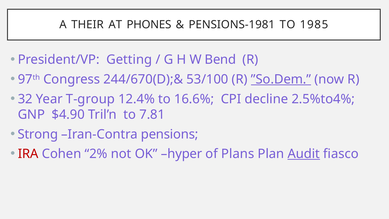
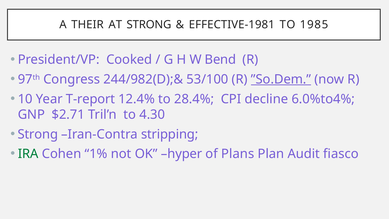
AT PHONES: PHONES -> STRONG
PENSIONS-1981: PENSIONS-1981 -> EFFECTIVE-1981
Getting: Getting -> Cooked
244/670(D);&: 244/670(D);& -> 244/982(D);&
32: 32 -> 10
T-group: T-group -> T-report
16.6%: 16.6% -> 28.4%
2.5%to4%: 2.5%to4% -> 6.0%to4%
$4.90: $4.90 -> $2.71
7.81: 7.81 -> 4.30
pensions: pensions -> stripping
IRA colour: red -> green
2%: 2% -> 1%
Audit underline: present -> none
